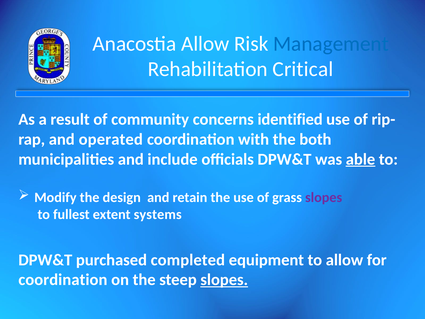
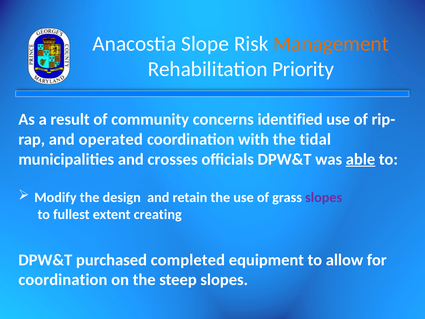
Anacostia Allow: Allow -> Slope
Management colour: blue -> orange
Critical: Critical -> Priority
both: both -> tidal
include: include -> crosses
systems: systems -> creating
slopes at (224, 280) underline: present -> none
